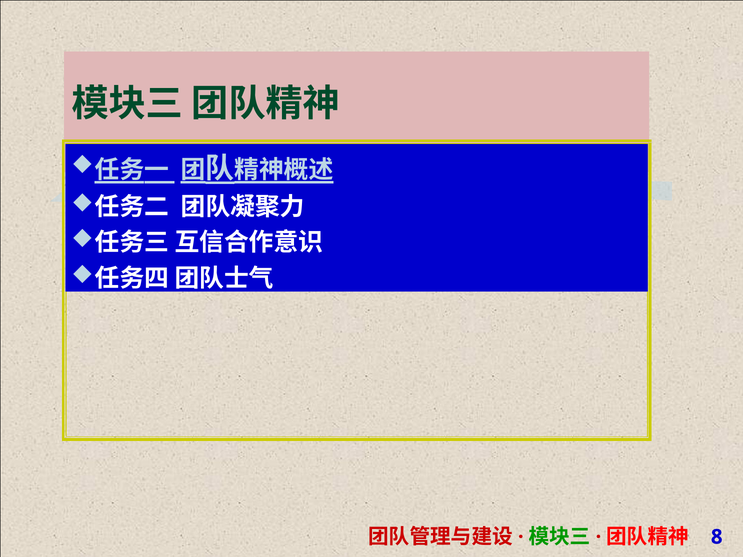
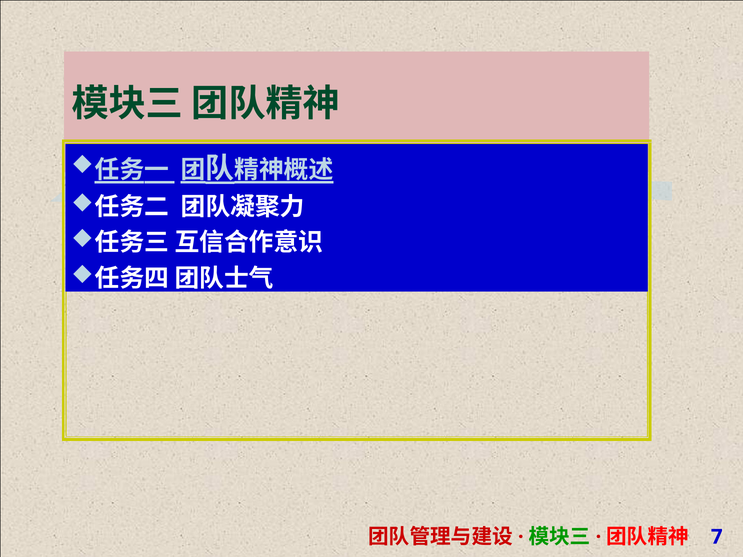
8: 8 -> 7
